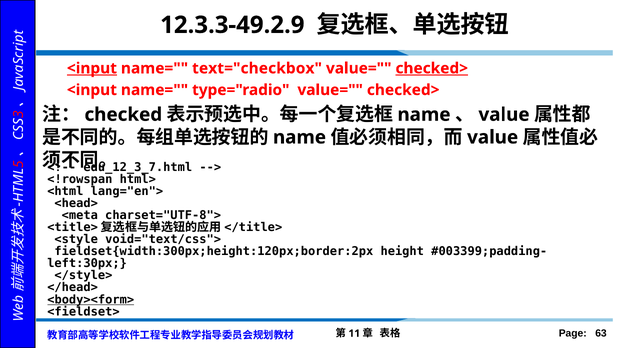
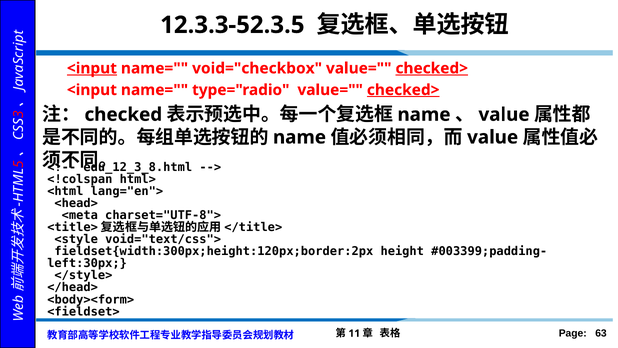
12.3.3-49.2.9: 12.3.3-49.2.9 -> 12.3.3-52.3.5
text="checkbox: text="checkbox -> void="checkbox
checked> at (403, 90) underline: none -> present
edu_12_3_7.html: edu_12_3_7.html -> edu_12_3_8.html
<!rowspan: <!rowspan -> <!colspan
<body><form> underline: present -> none
